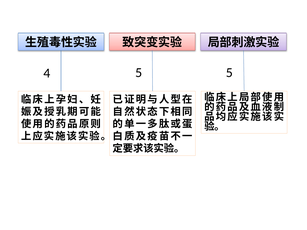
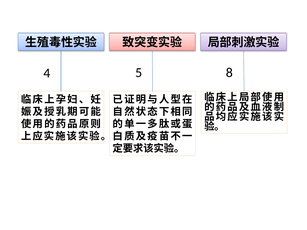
5 5: 5 -> 8
